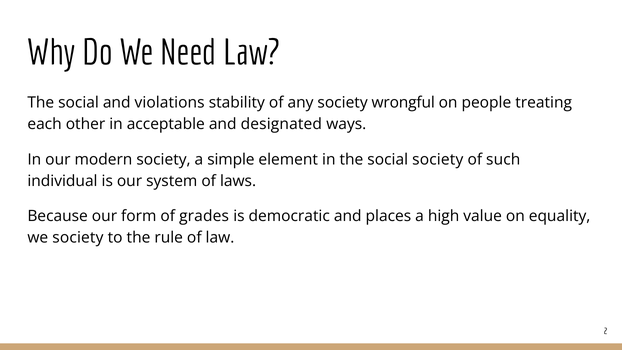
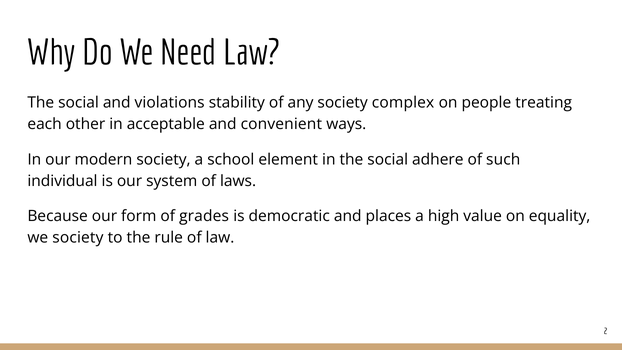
wrongful: wrongful -> complex
designated: designated -> convenient
simple: simple -> school
social society: society -> adhere
